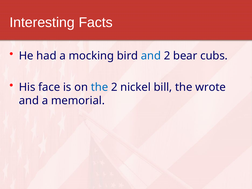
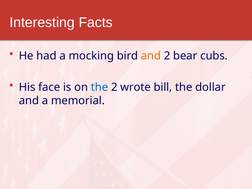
and at (151, 56) colour: blue -> orange
nickel: nickel -> wrote
wrote: wrote -> dollar
